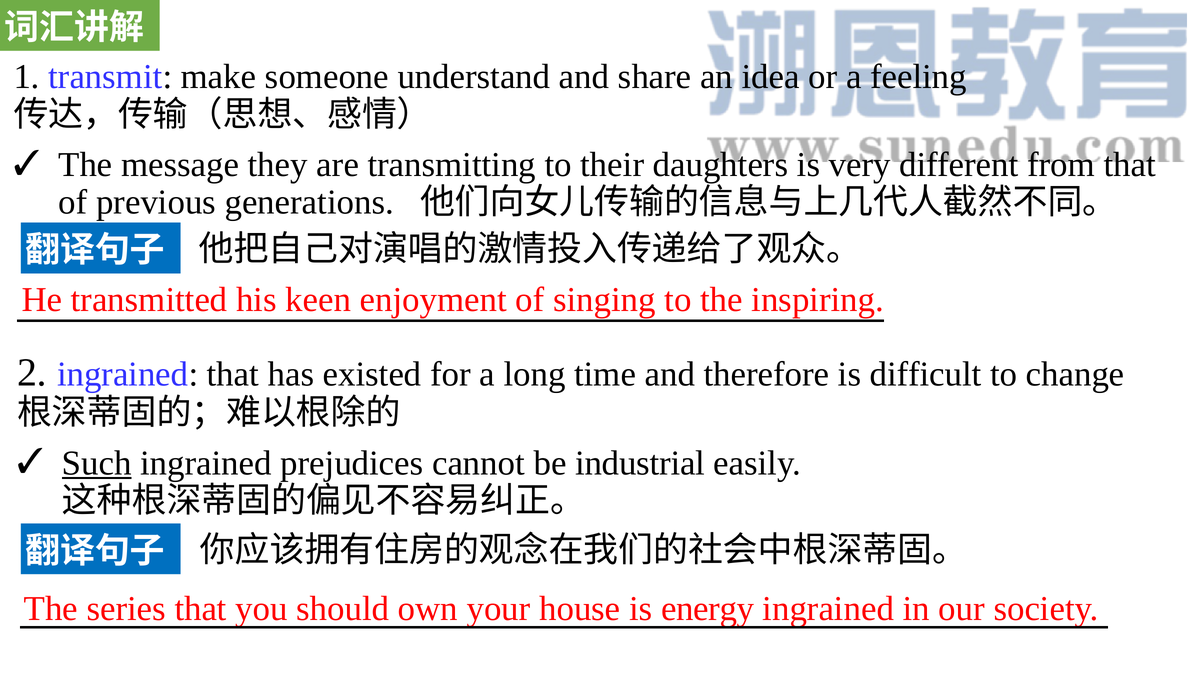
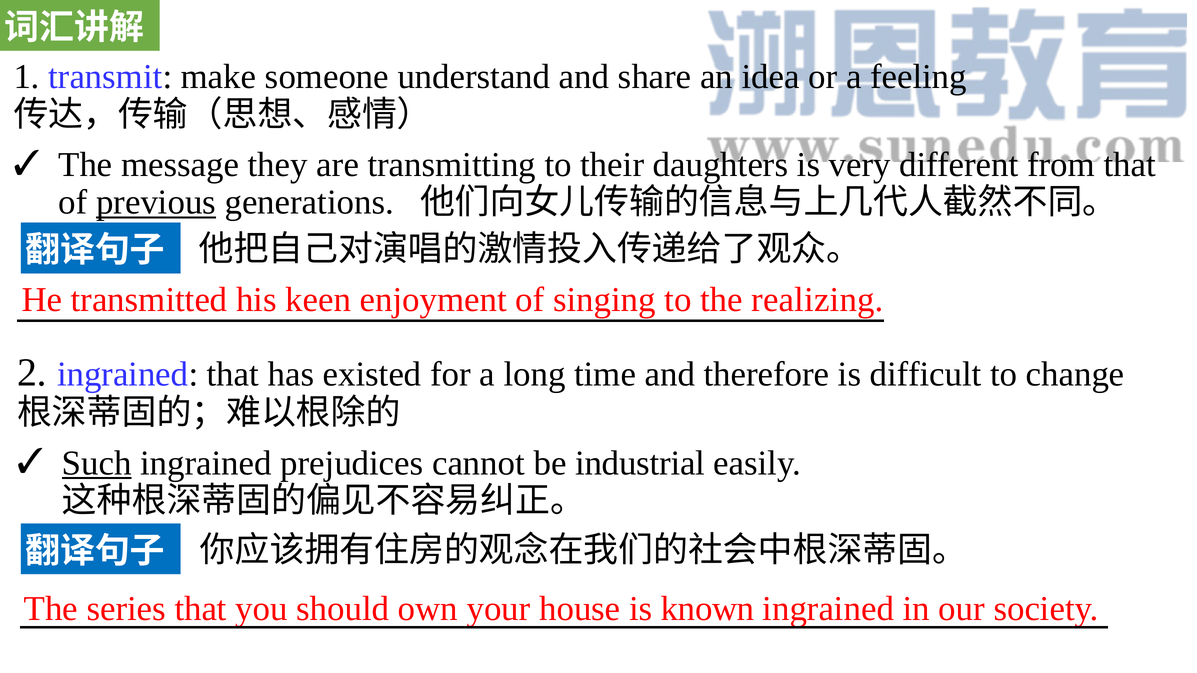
previous underline: none -> present
inspiring: inspiring -> realizing
energy: energy -> known
